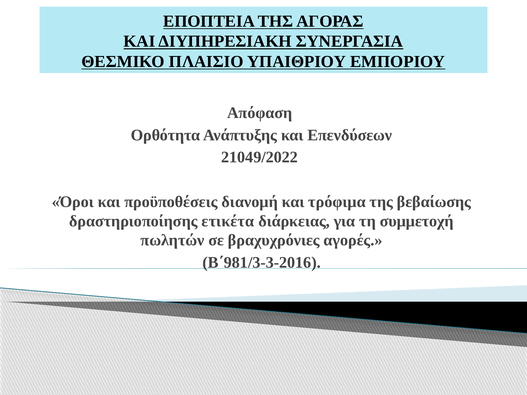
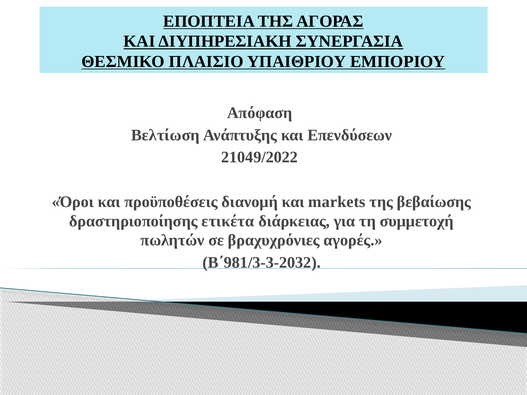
Ορθότητα: Ορθότητα -> Βελτίωση
τρόφιμα: τρόφιμα -> markets
Β΄981/3-3-2016: Β΄981/3-3-2016 -> Β΄981/3-3-2032
